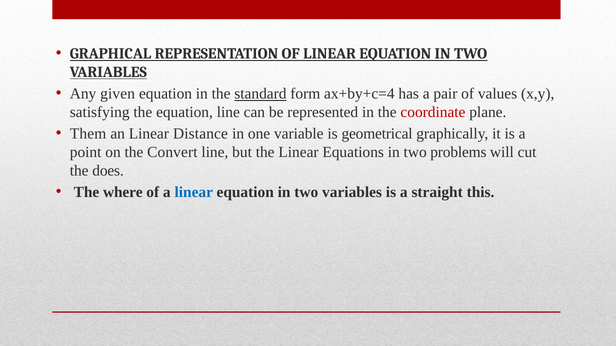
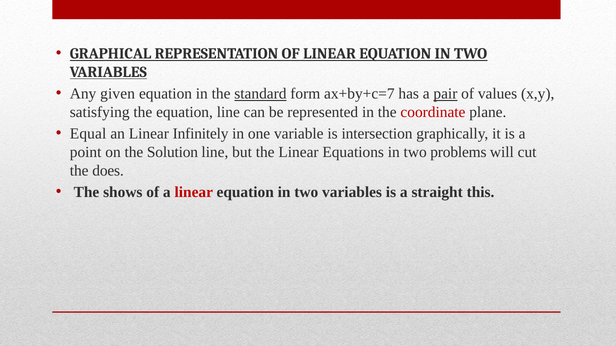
ax+by+c=4: ax+by+c=4 -> ax+by+c=7
pair underline: none -> present
Them: Them -> Equal
Distance: Distance -> Infinitely
geometrical: geometrical -> intersection
Convert: Convert -> Solution
where: where -> shows
linear at (194, 192) colour: blue -> red
